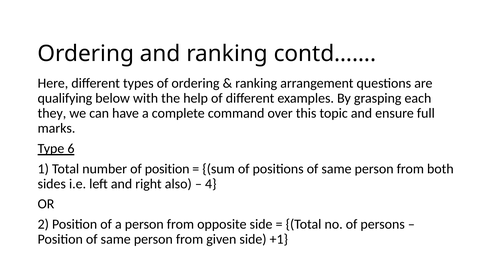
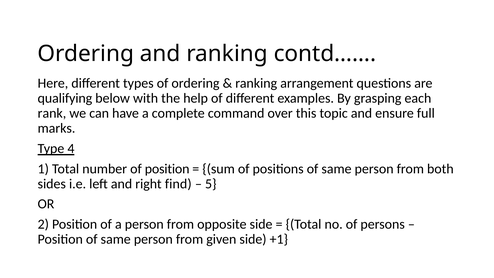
they: they -> rank
6: 6 -> 4
also: also -> find
4: 4 -> 5
